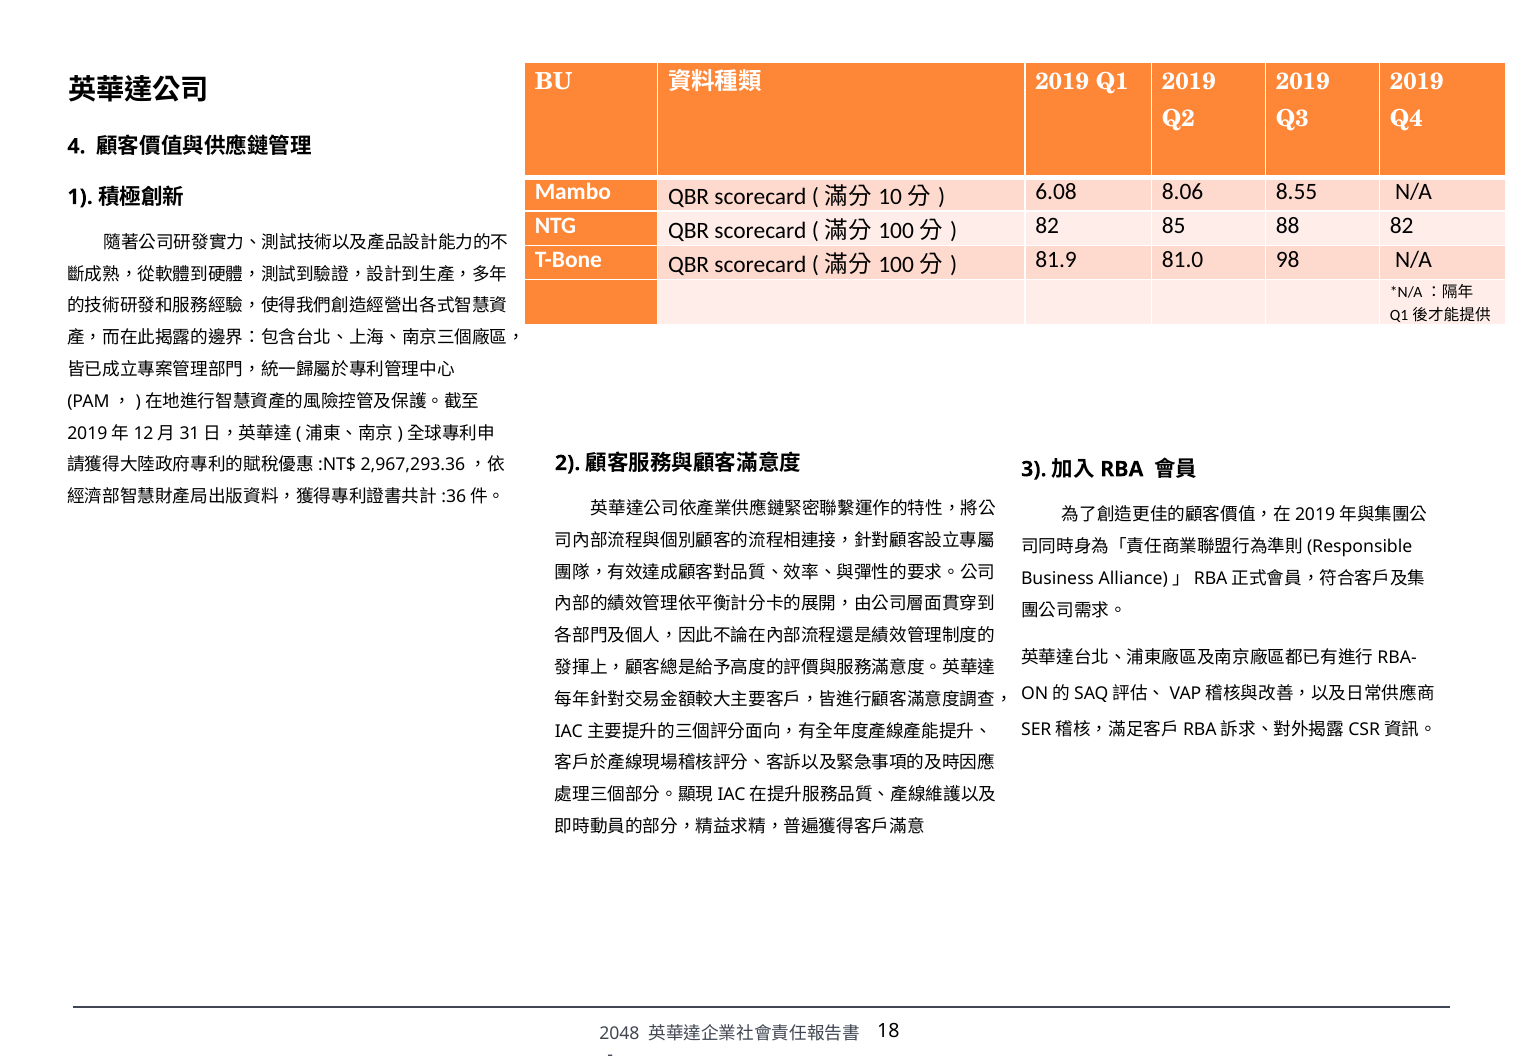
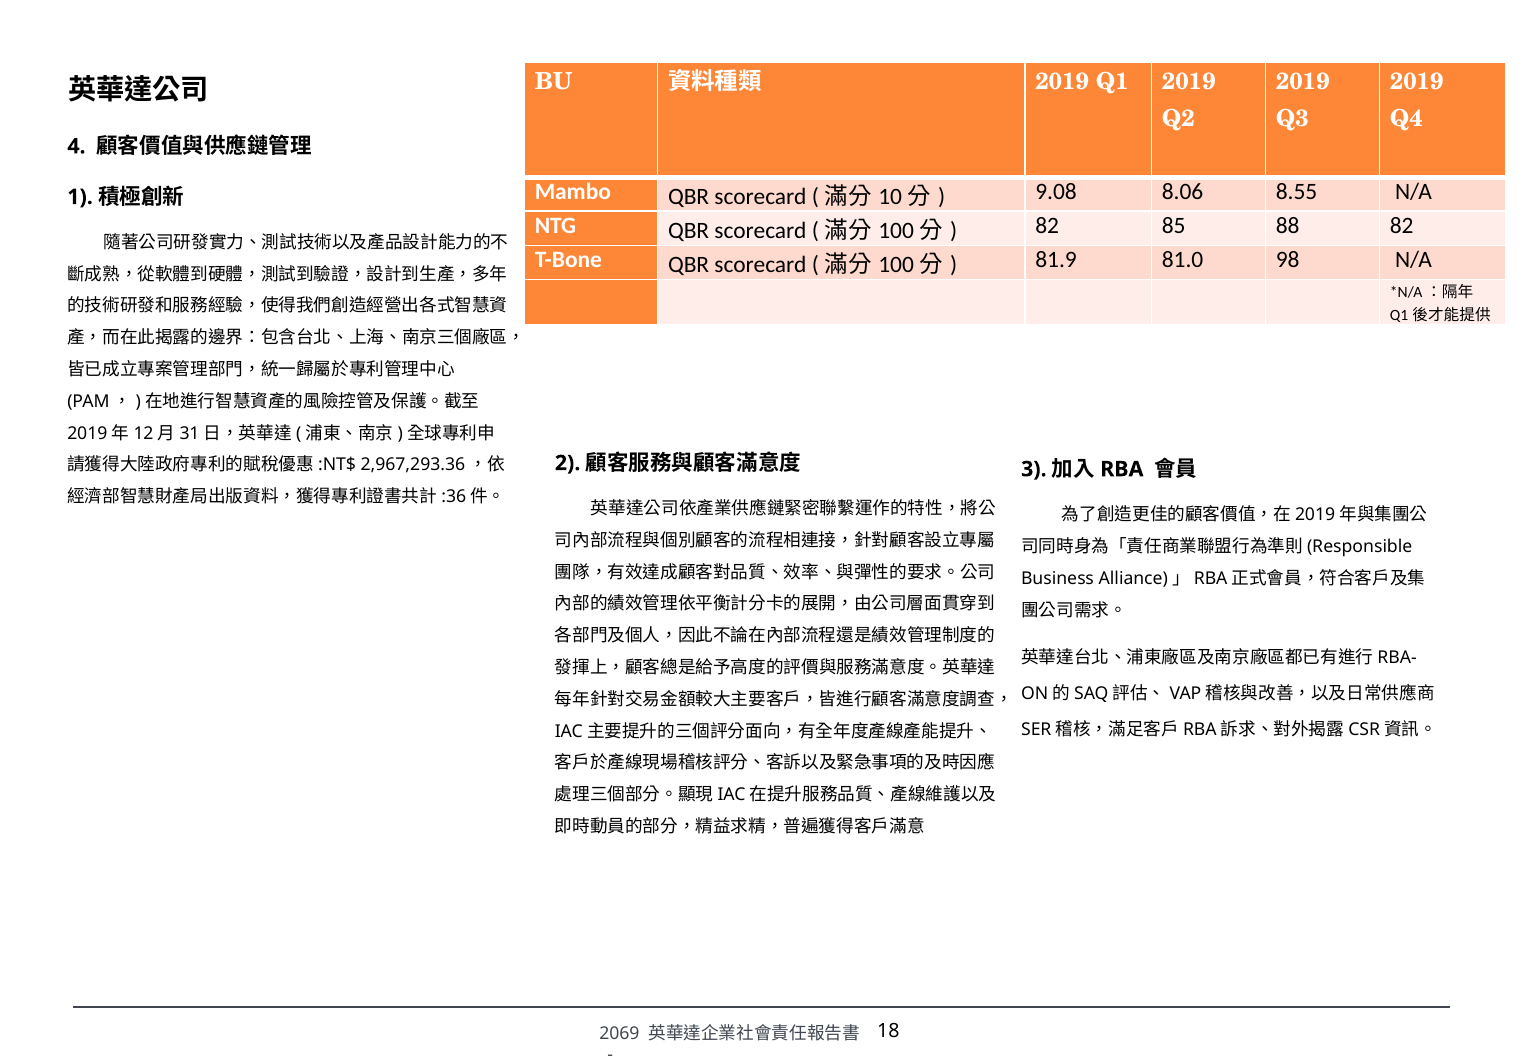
6.08: 6.08 -> 9.08
2048: 2048 -> 2069
